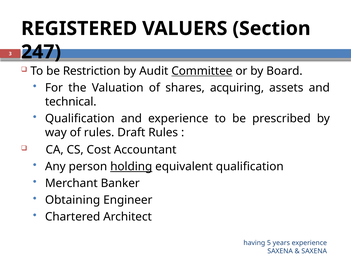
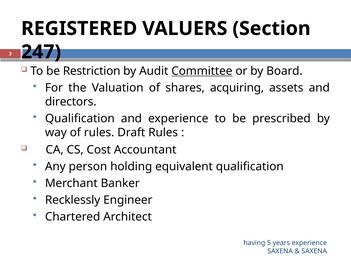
technical: technical -> directors
holding underline: present -> none
Obtaining: Obtaining -> Recklessly
